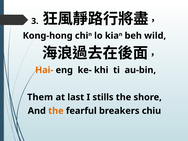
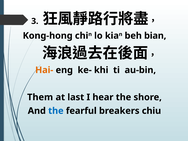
wild: wild -> bian
stills: stills -> hear
the at (56, 111) colour: orange -> blue
